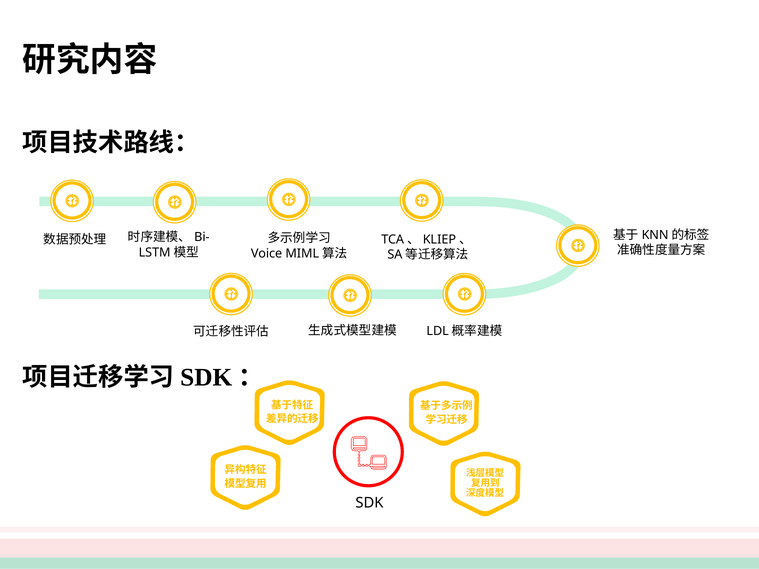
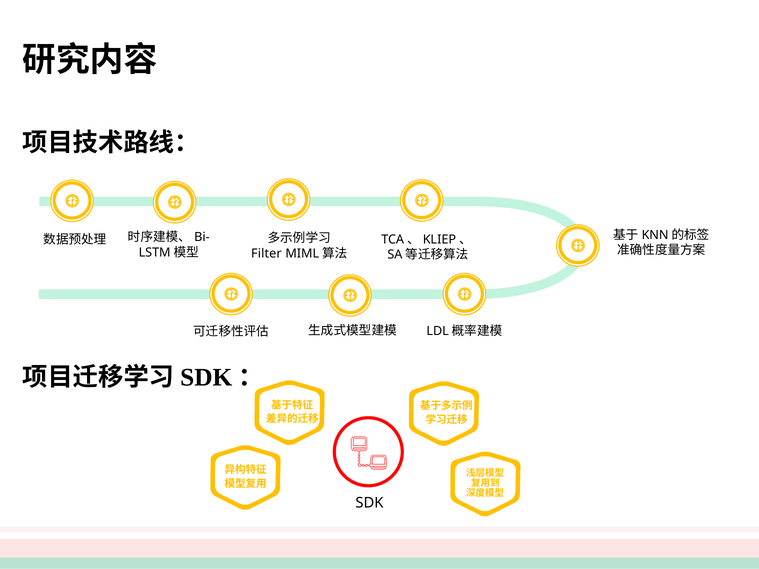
Voice: Voice -> Filter
